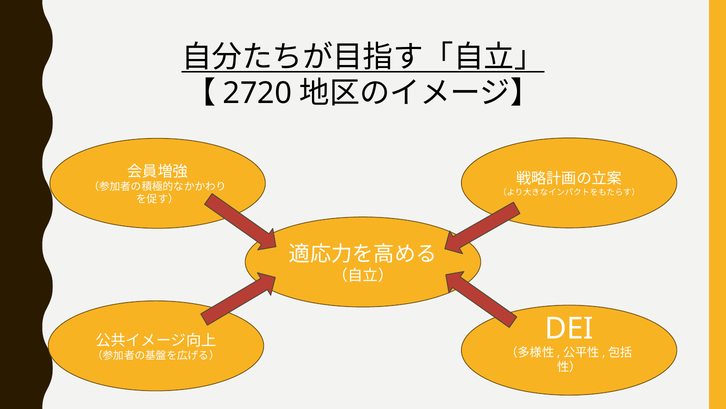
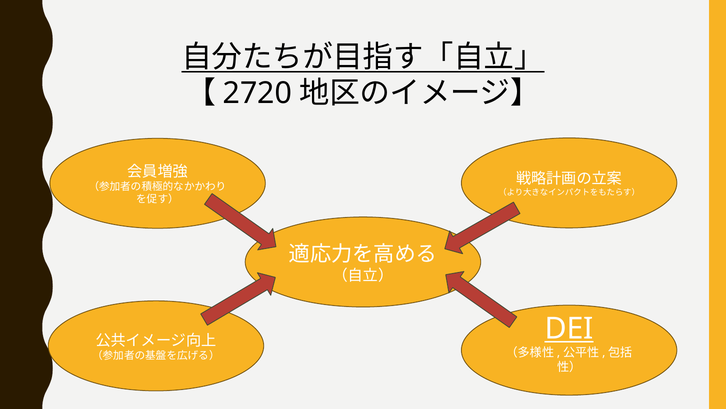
DEI underline: none -> present
